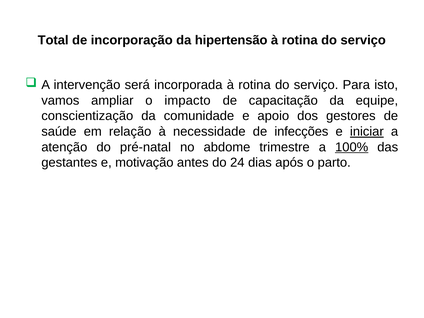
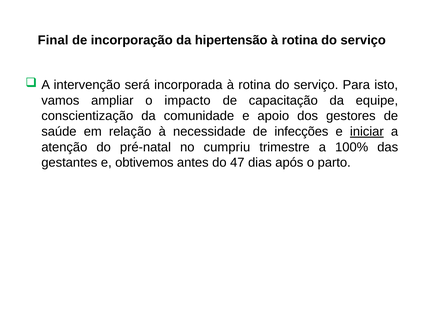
Total: Total -> Final
abdome: abdome -> cumpriu
100% underline: present -> none
motivação: motivação -> obtivemos
24: 24 -> 47
